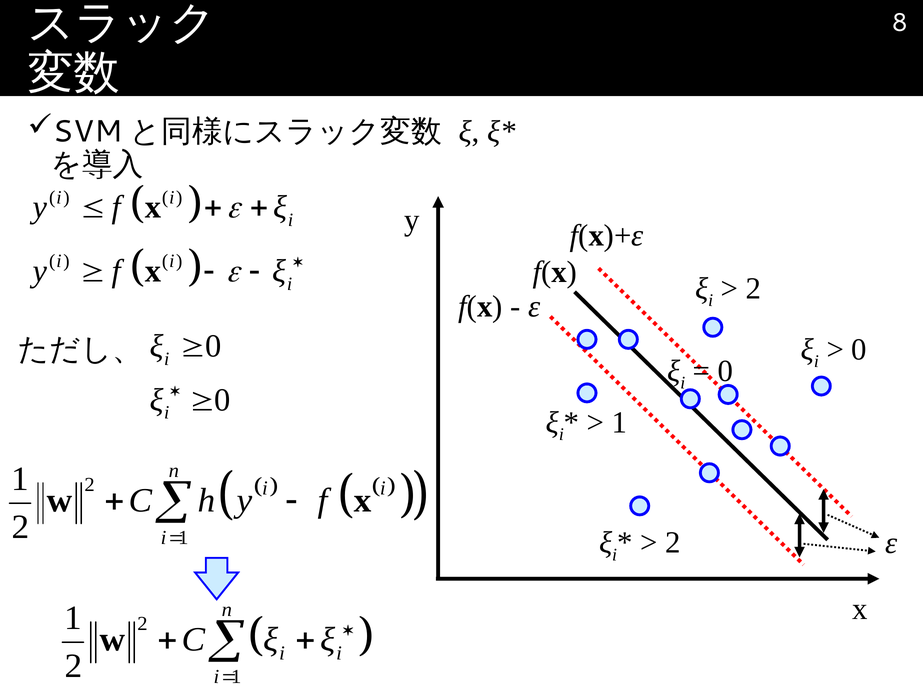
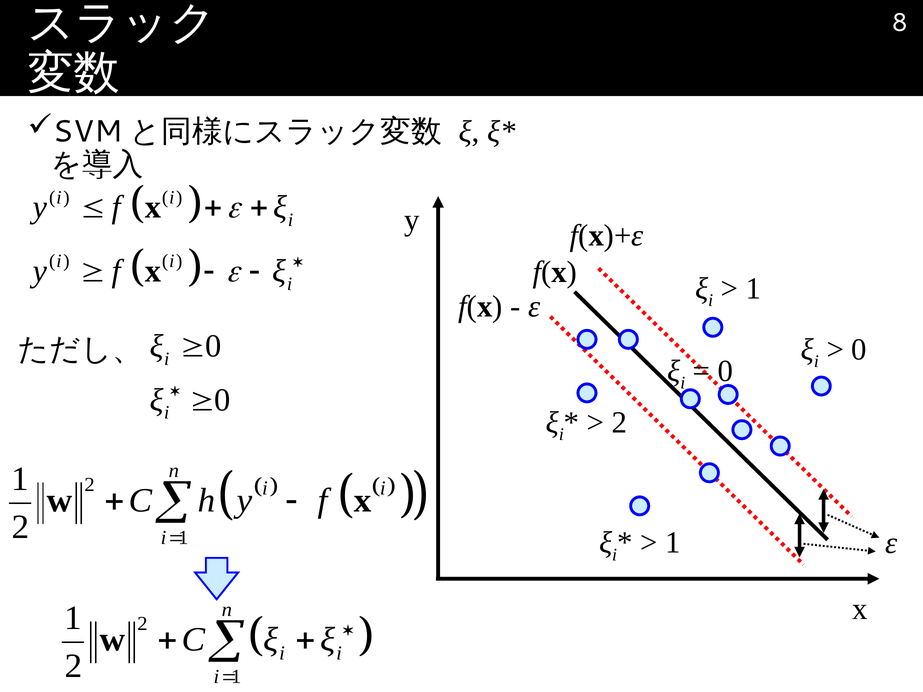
2 at (753, 289): 2 -> 1
1 at (620, 423): 1 -> 2
2 at (673, 543): 2 -> 1
